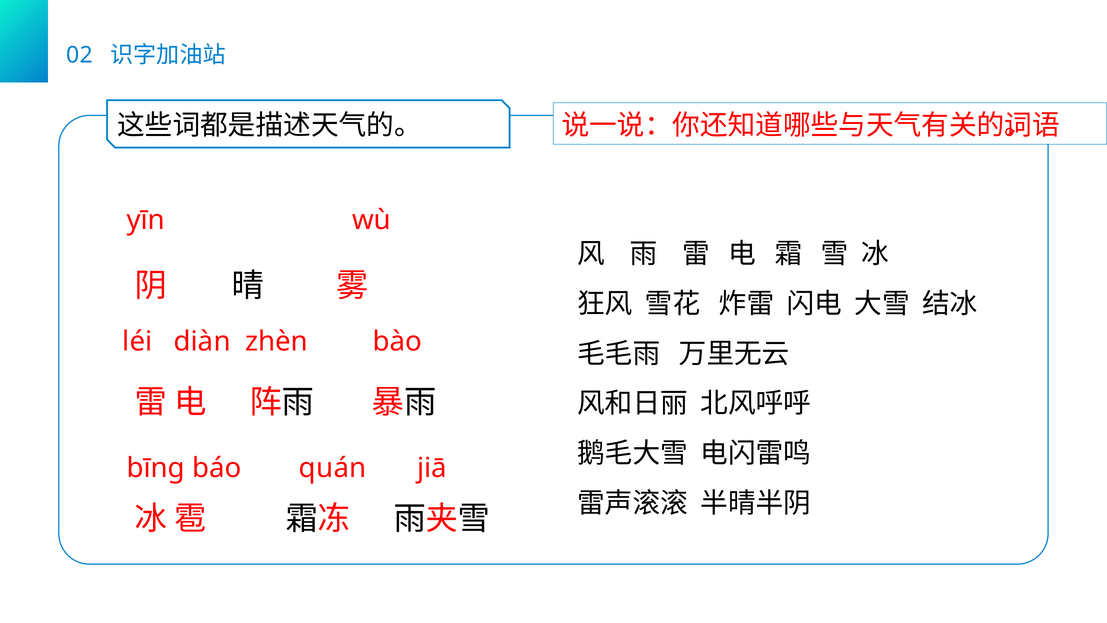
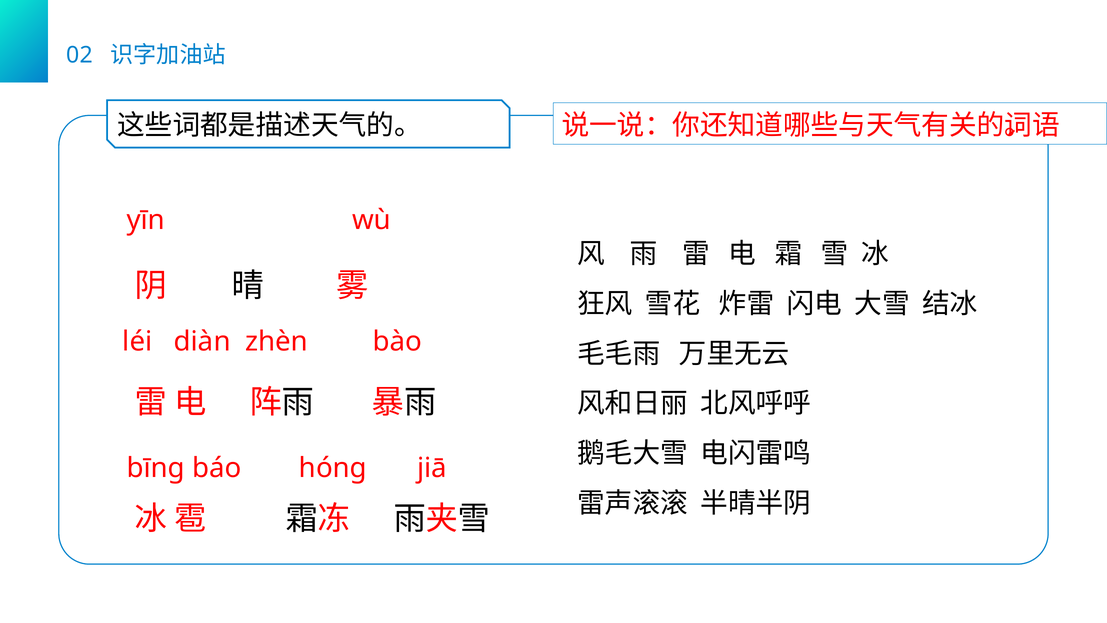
quán: quán -> hónɡ
